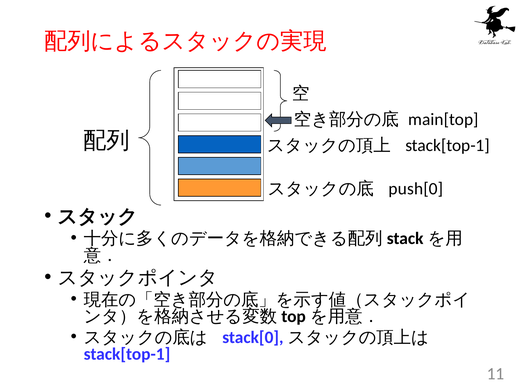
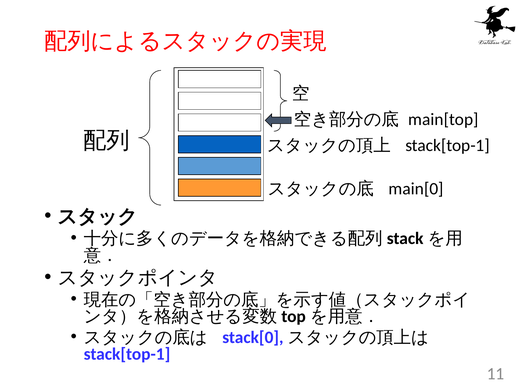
push[0: push[0 -> main[0
